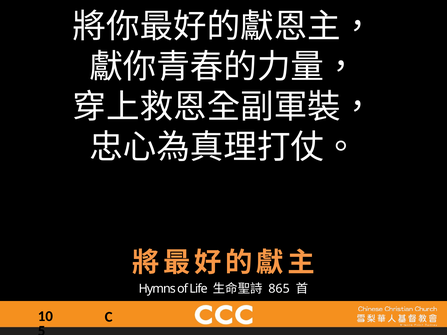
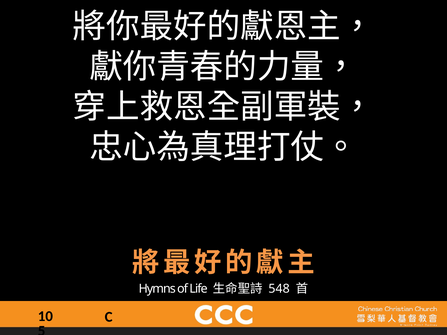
865: 865 -> 548
